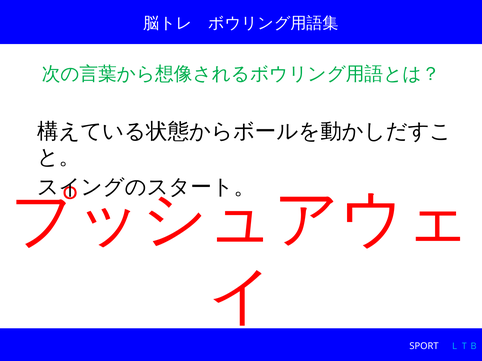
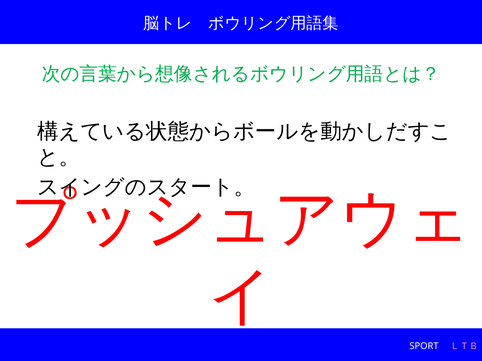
ＬＴＢ colour: light blue -> pink
